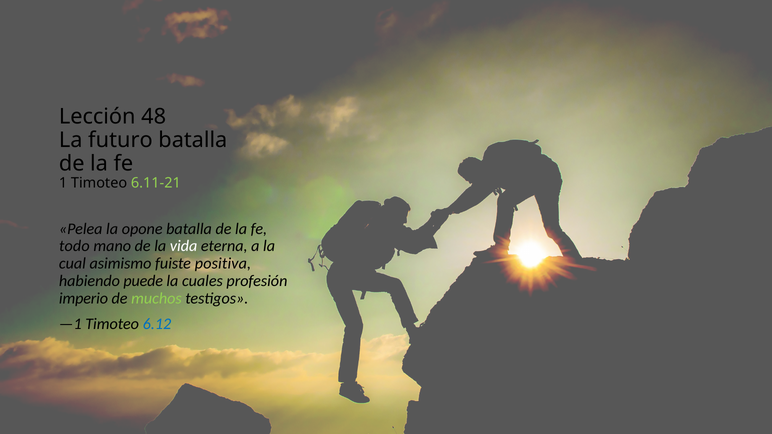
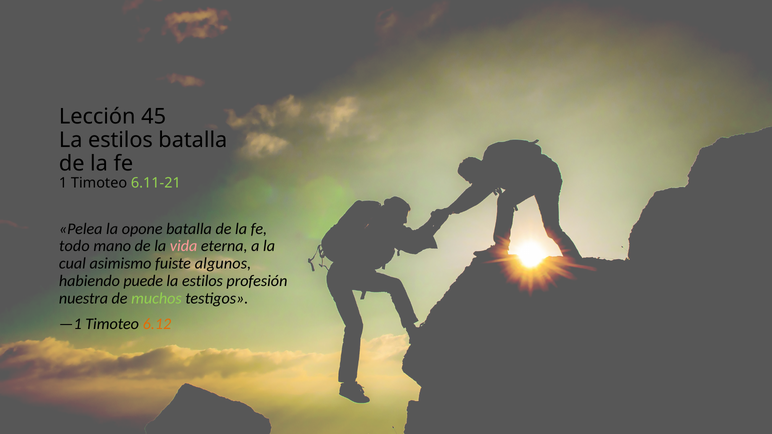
48: 48 -> 45
futuro at (120, 140): futuro -> estilos
vida colour: white -> pink
positiva: positiva -> algunos
cuales at (202, 281): cuales -> estilos
imperio: imperio -> nuestra
6.12 colour: blue -> orange
